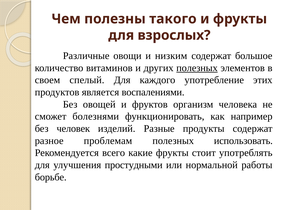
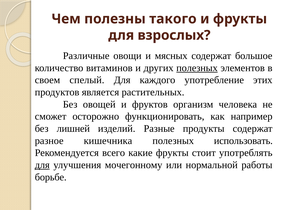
низким: низким -> мясных
воспалениями: воспалениями -> растительных
болезнями: болезнями -> осторожно
человек: человек -> лишней
проблемам: проблемам -> кишечника
для at (42, 166) underline: none -> present
простудными: простудными -> мочегонному
